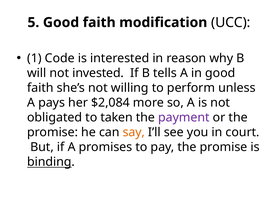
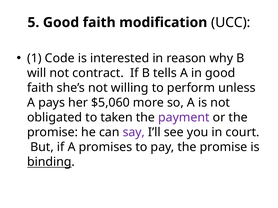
invested: invested -> contract
$2,084: $2,084 -> $5,060
say colour: orange -> purple
